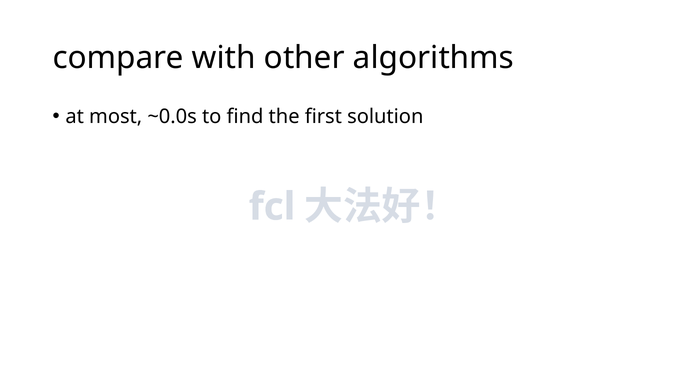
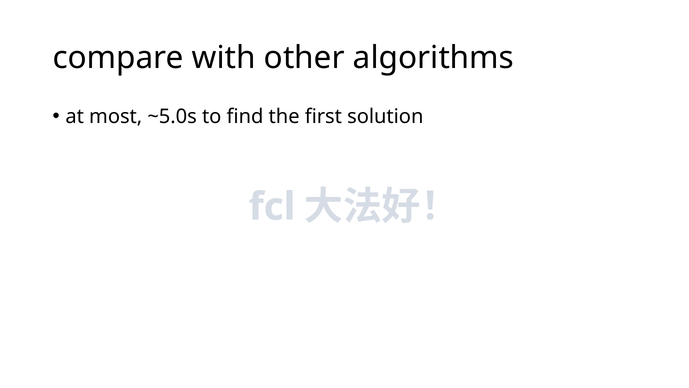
~0.0s: ~0.0s -> ~5.0s
